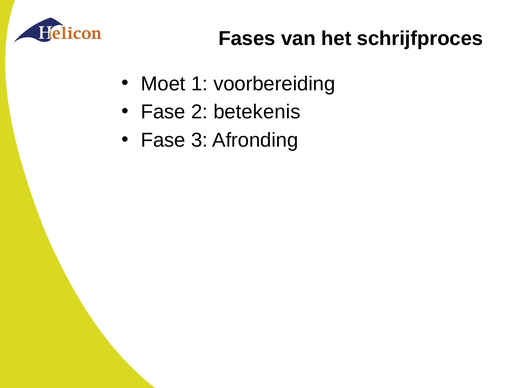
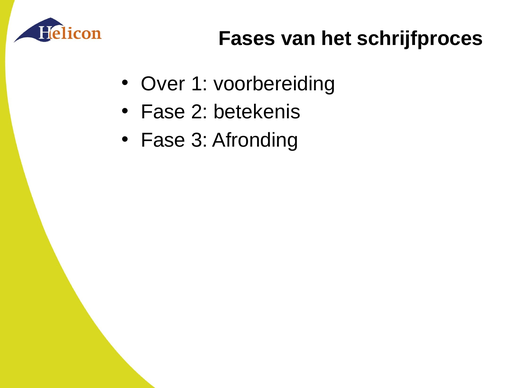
Moet: Moet -> Over
